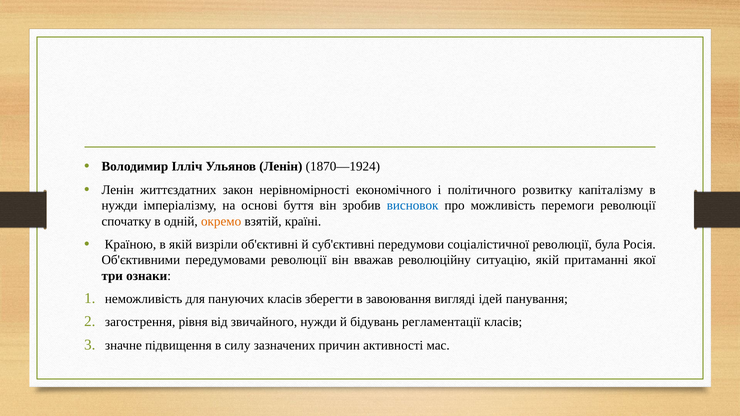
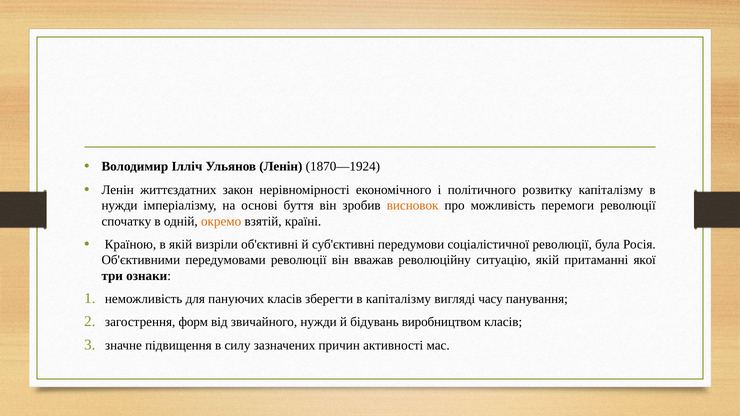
висновок colour: blue -> orange
в завоювання: завоювання -> капіталізму
ідей: ідей -> часу
рівня: рівня -> форм
регламентації: регламентації -> виробництвом
